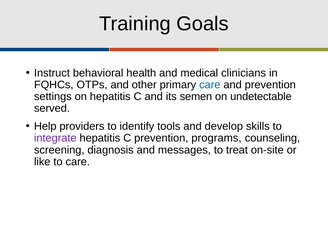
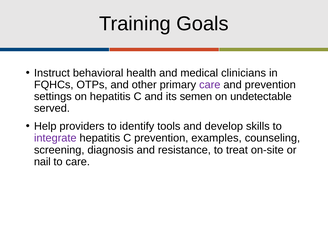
care at (210, 85) colour: blue -> purple
programs: programs -> examples
messages: messages -> resistance
like: like -> nail
